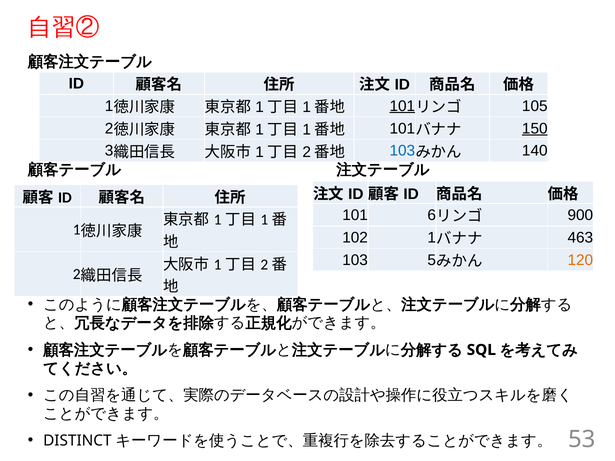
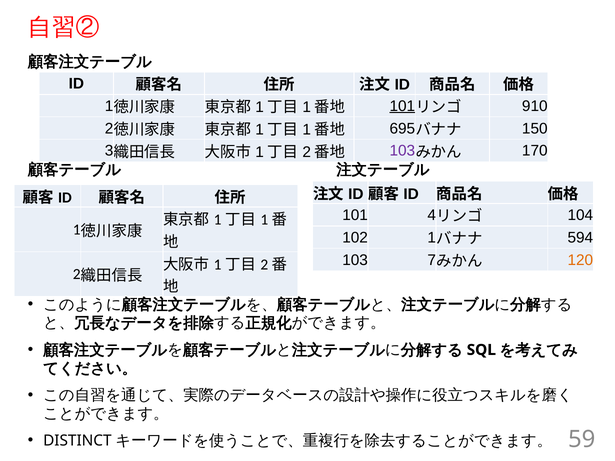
105: 105 -> 910
101 at (402, 129): 101 -> 695
150 underline: present -> none
103 at (402, 151) colour: blue -> purple
140: 140 -> 170
6: 6 -> 4
900: 900 -> 104
463: 463 -> 594
5: 5 -> 7
53: 53 -> 59
